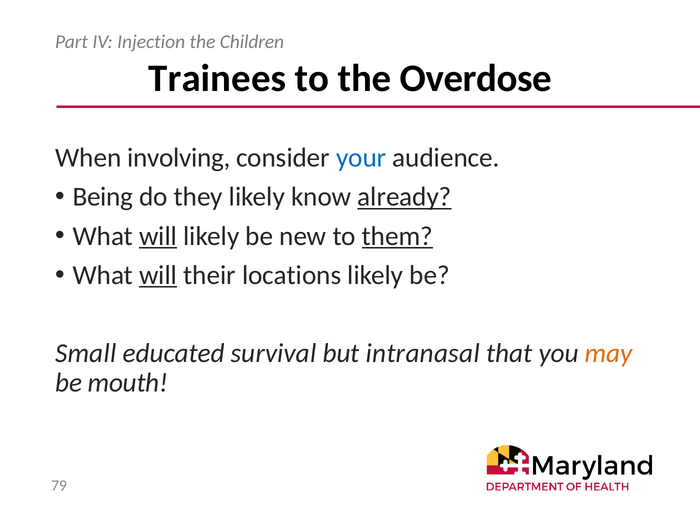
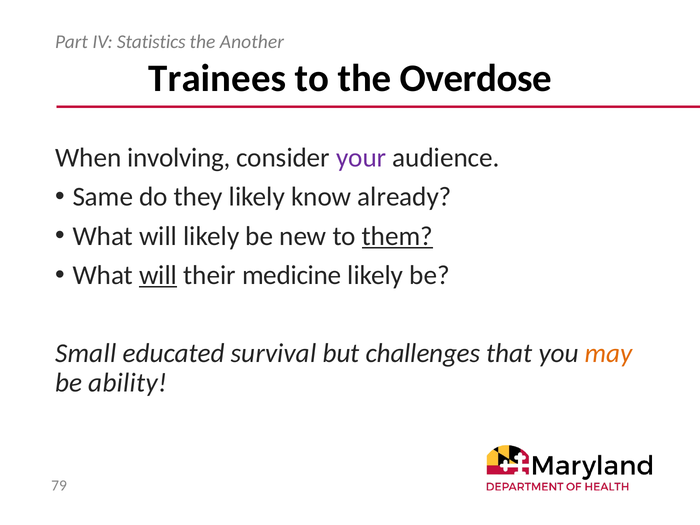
Injection: Injection -> Statistics
Children: Children -> Another
your colour: blue -> purple
Being: Being -> Same
already underline: present -> none
will at (158, 236) underline: present -> none
locations: locations -> medicine
intranasal: intranasal -> challenges
mouth: mouth -> ability
